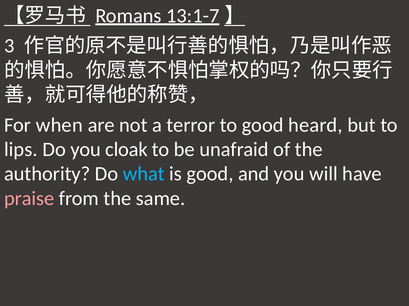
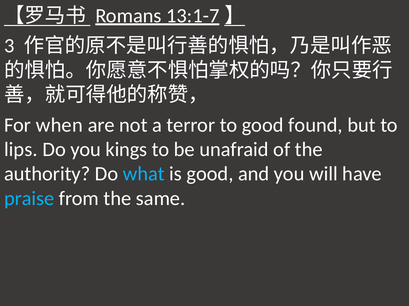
heard: heard -> found
cloak: cloak -> kings
praise colour: pink -> light blue
